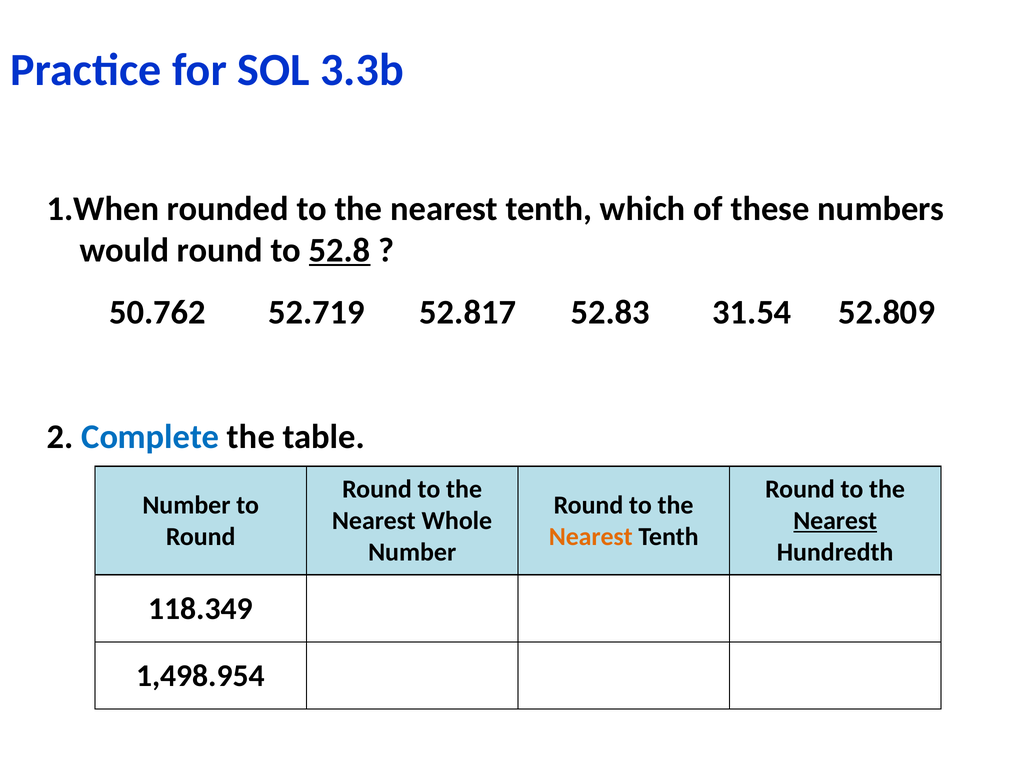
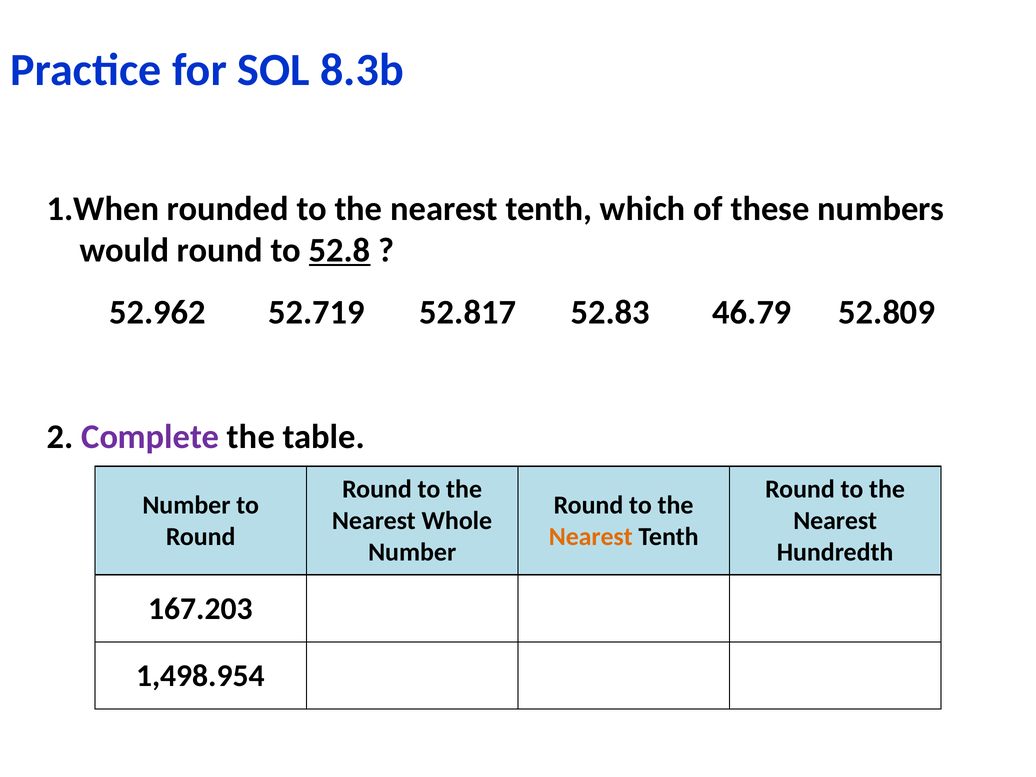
3.3b: 3.3b -> 8.3b
50.762: 50.762 -> 52.962
31.54: 31.54 -> 46.79
Complete colour: blue -> purple
Nearest at (835, 521) underline: present -> none
118.349: 118.349 -> 167.203
